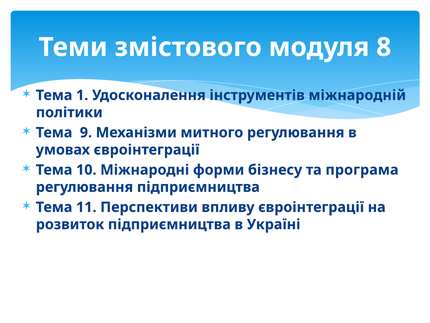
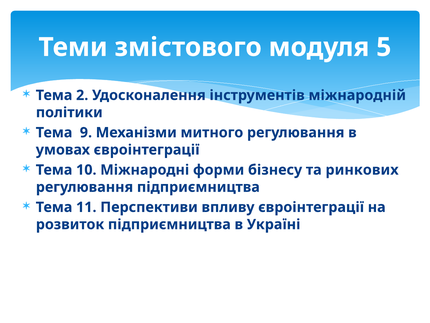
8: 8 -> 5
1: 1 -> 2
програма: програма -> ринкових
